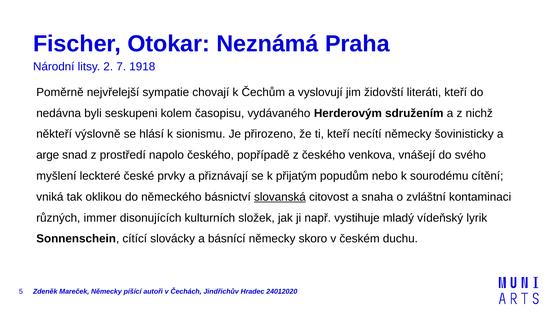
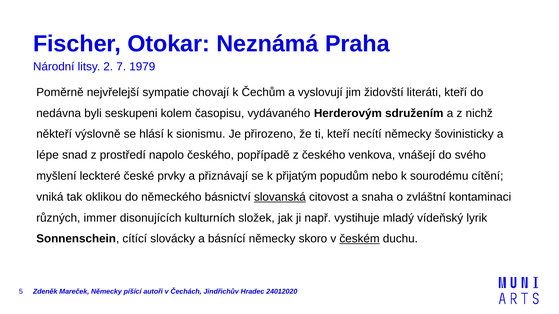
1918: 1918 -> 1979
arge: arge -> lépe
českém underline: none -> present
